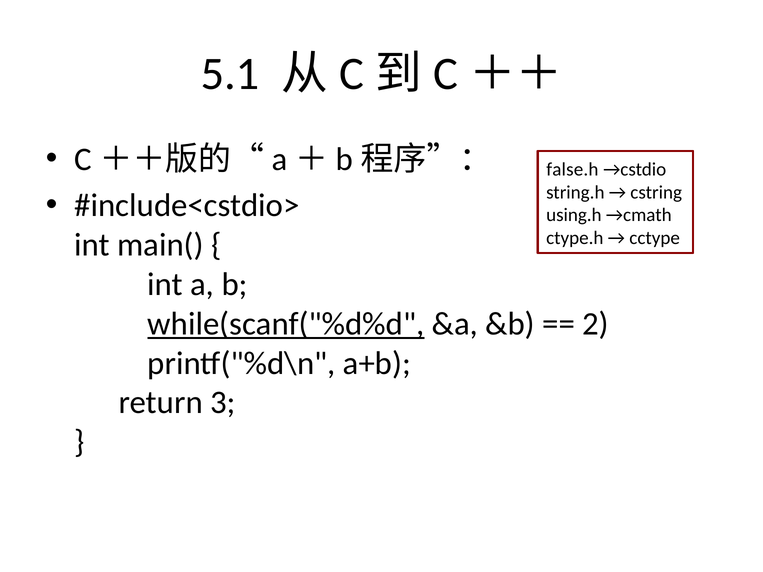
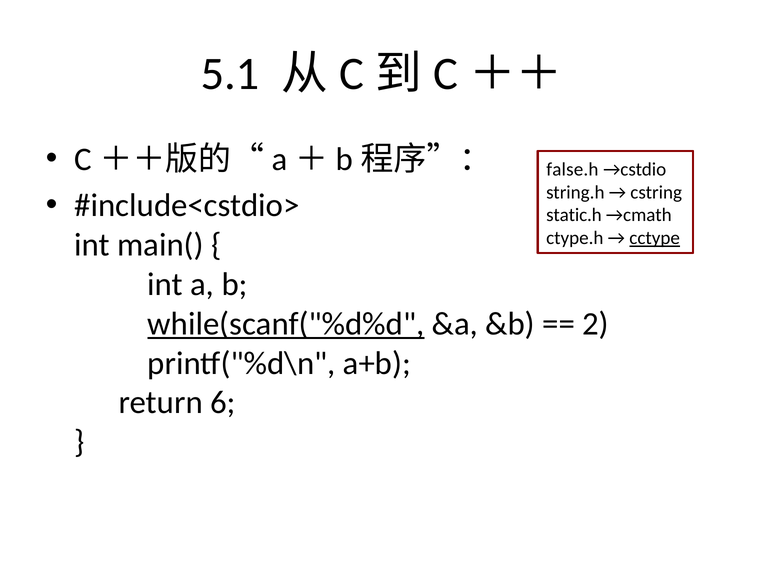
using.h: using.h -> static.h
cctype underline: none -> present
3: 3 -> 6
